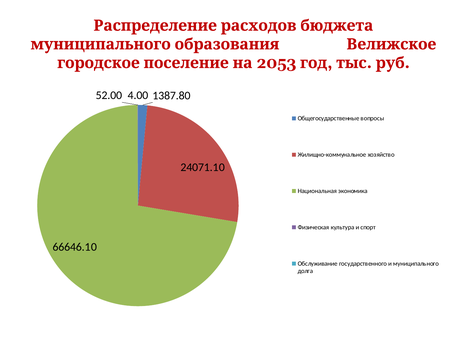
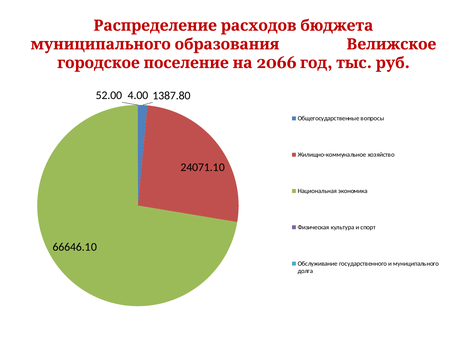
2053: 2053 -> 2066
